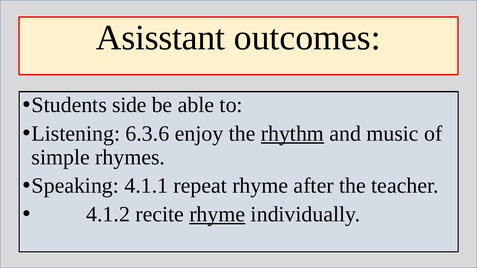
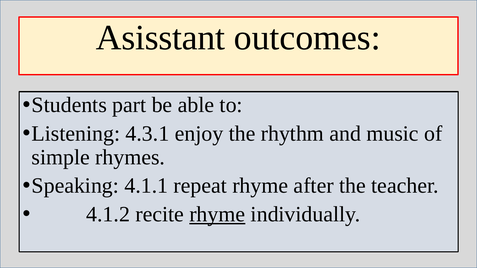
side: side -> part
6.3.6: 6.3.6 -> 4.3.1
rhythm underline: present -> none
